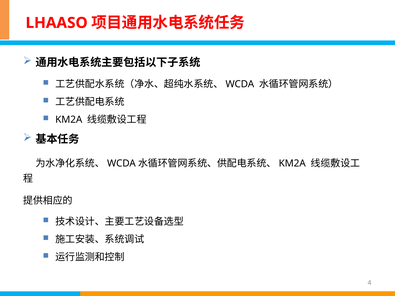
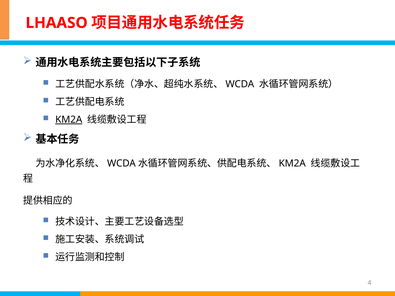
KM2A underline: none -> present
